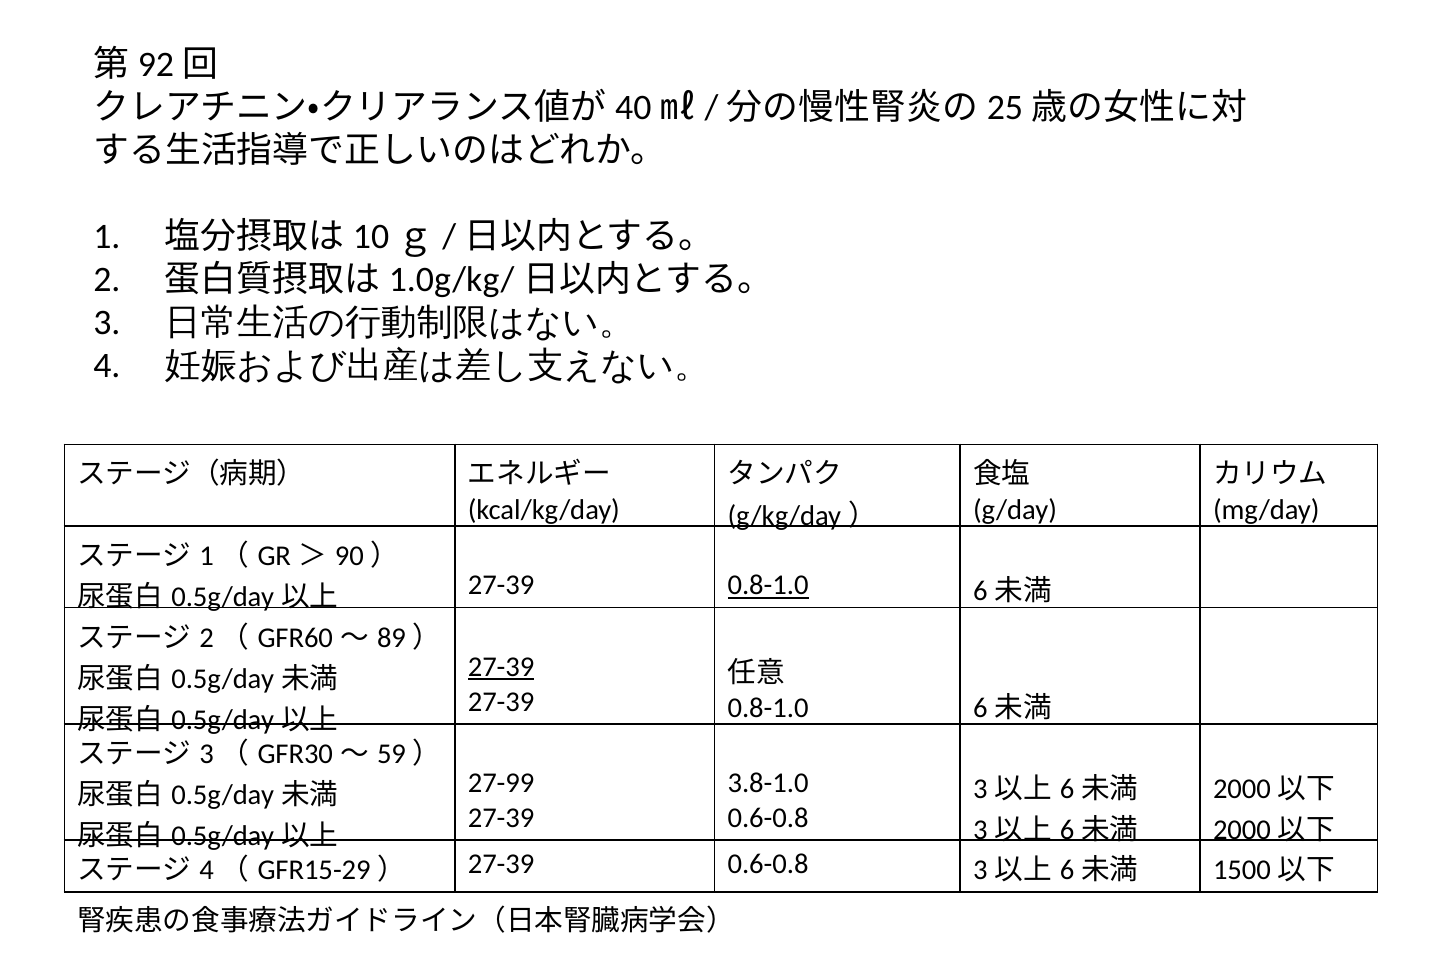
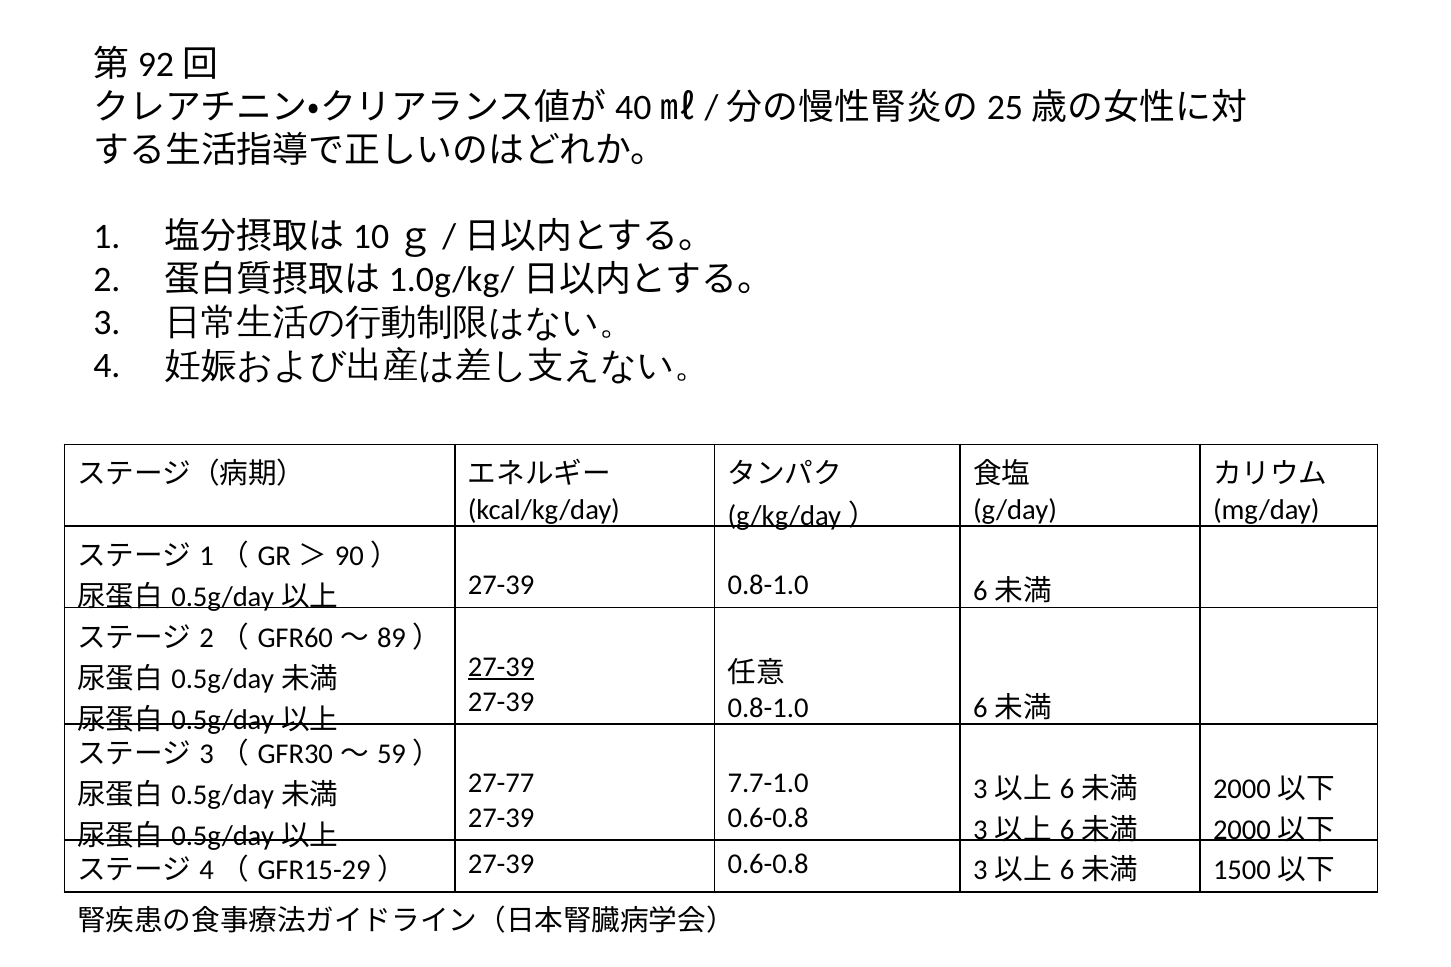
0.8-1.0 at (768, 586) underline: present -> none
27-99: 27-99 -> 27-77
3.8-1.0: 3.8-1.0 -> 7.7-1.0
